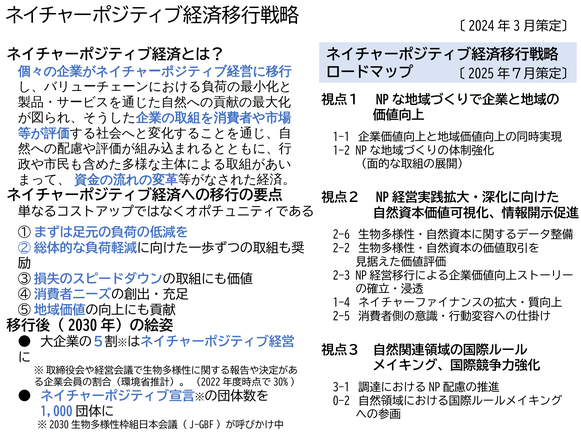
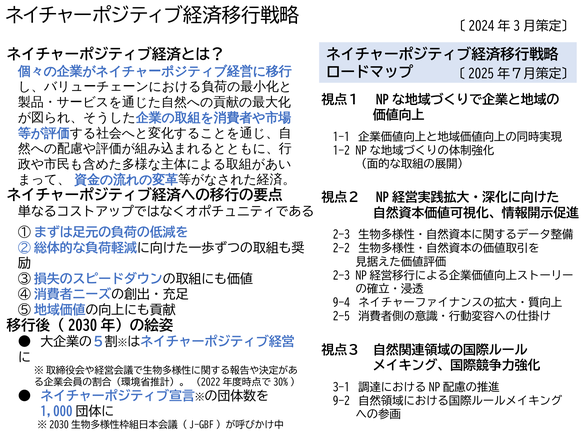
2-6 at (341, 235): 2-6 -> 2-3
1-4: 1-4 -> 9-4
0-2: 0-2 -> 9-2
